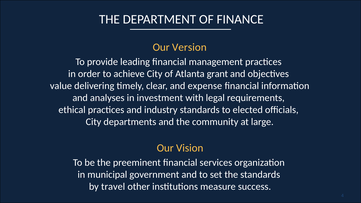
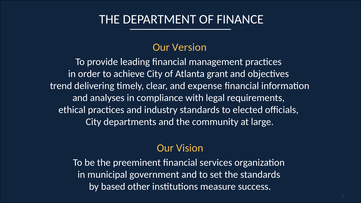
value: value -> trend
investment: investment -> compliance
travel: travel -> based
